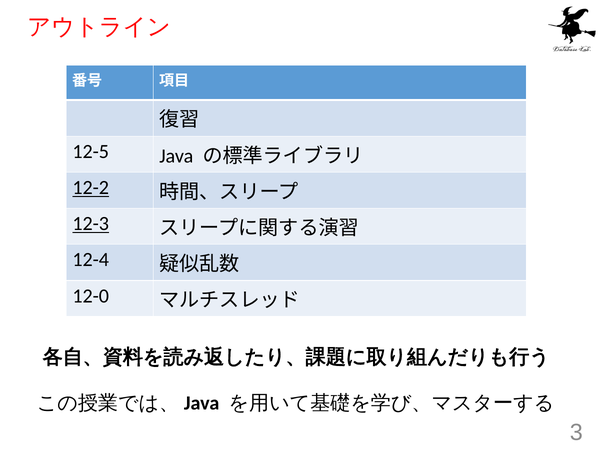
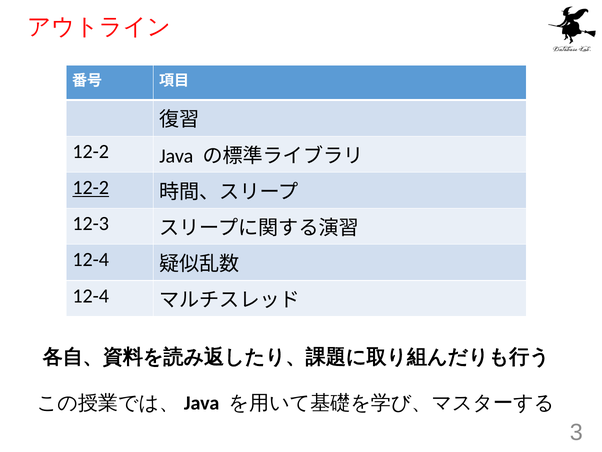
12-5 at (91, 151): 12-5 -> 12-2
12-3 underline: present -> none
12-0 at (91, 296): 12-0 -> 12-4
